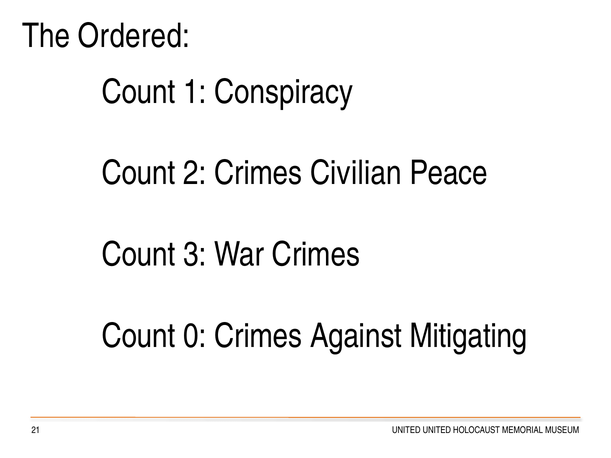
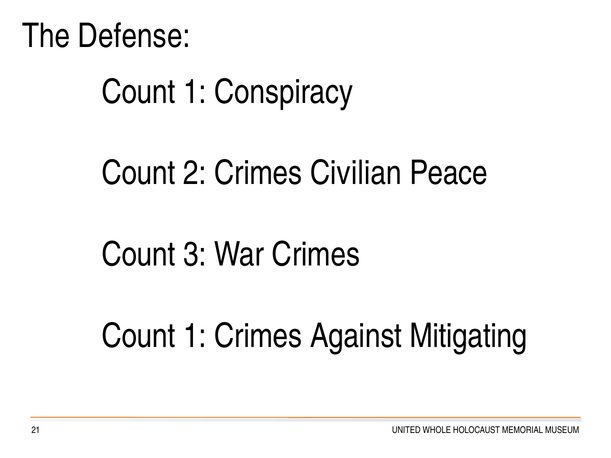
Ordered: Ordered -> Defense
0 at (195, 336): 0 -> 1
UNITED UNITED: UNITED -> WHOLE
